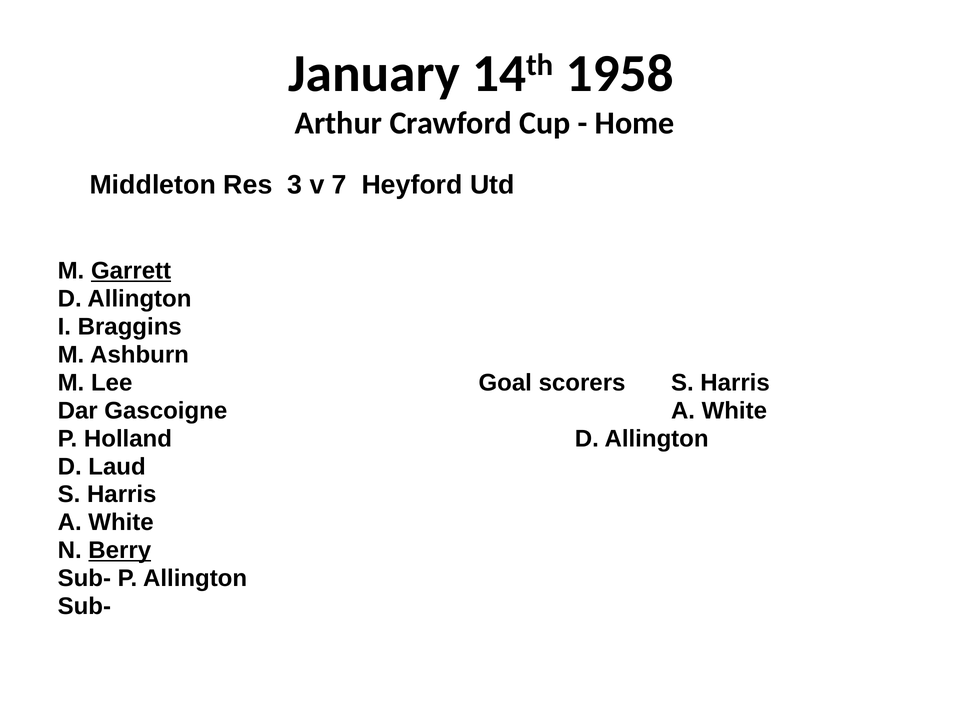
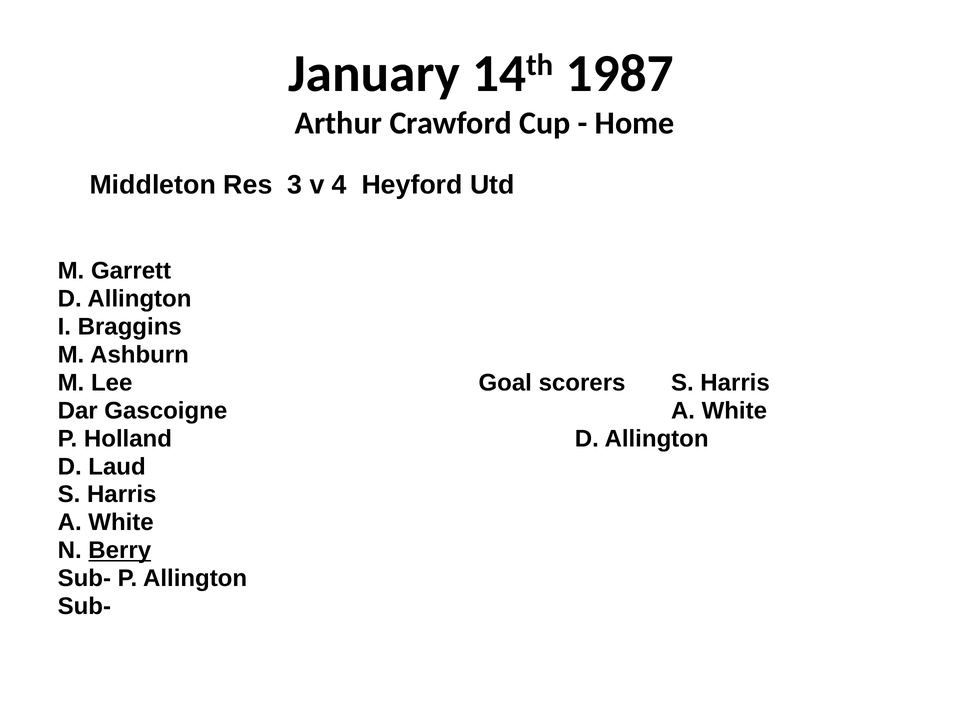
1958: 1958 -> 1987
7: 7 -> 4
Garrett underline: present -> none
